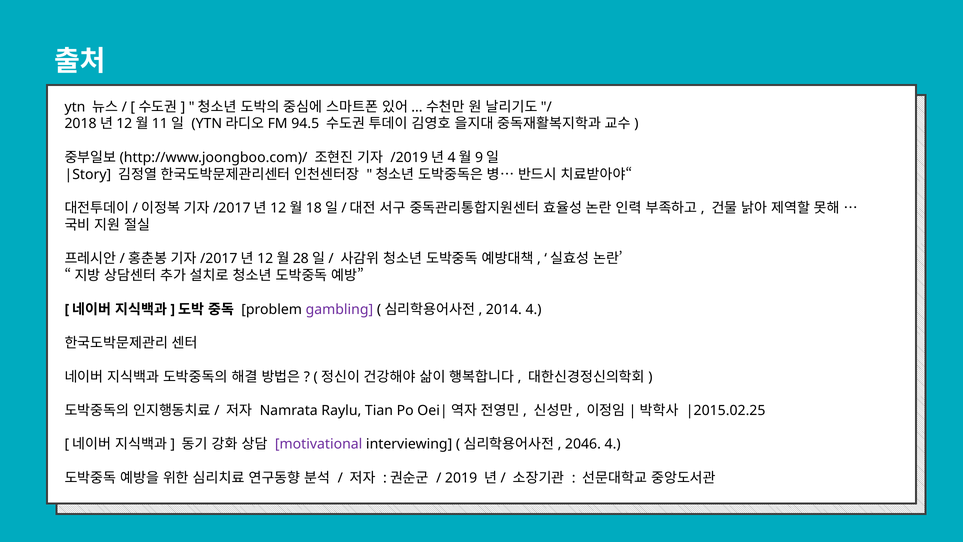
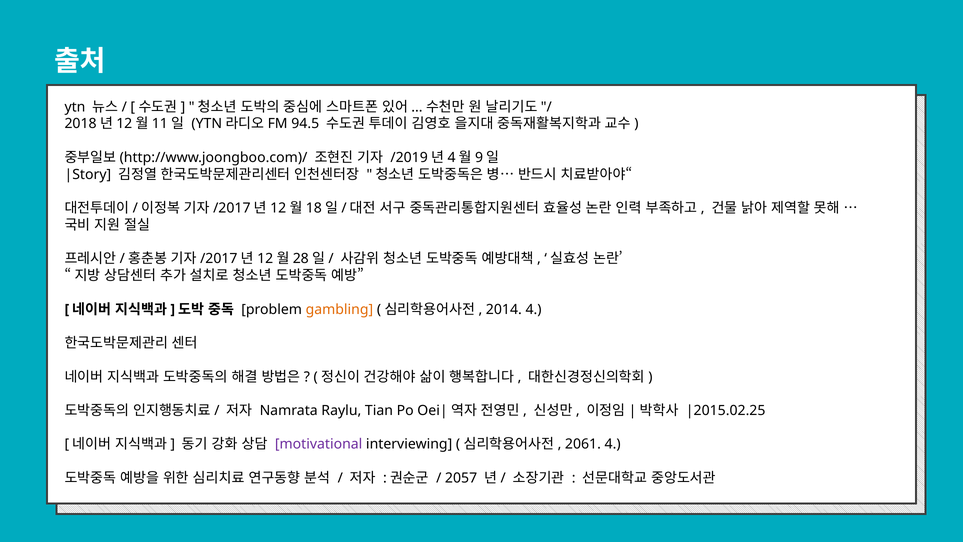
gambling colour: purple -> orange
2046: 2046 -> 2061
2019: 2019 -> 2057
